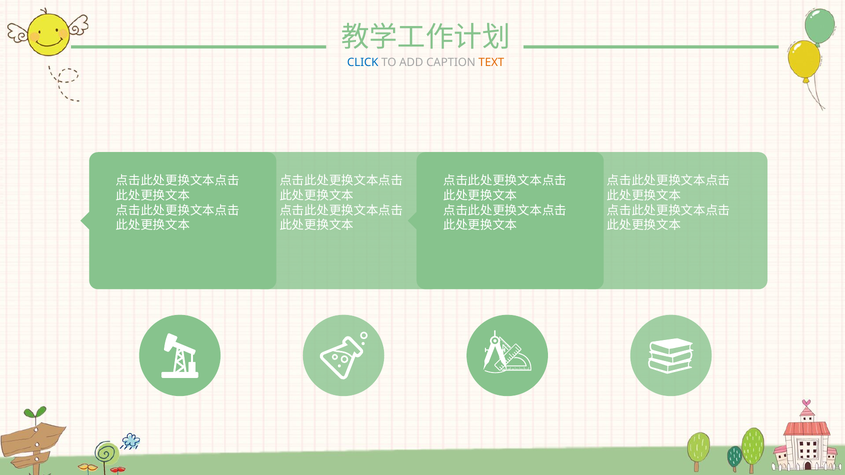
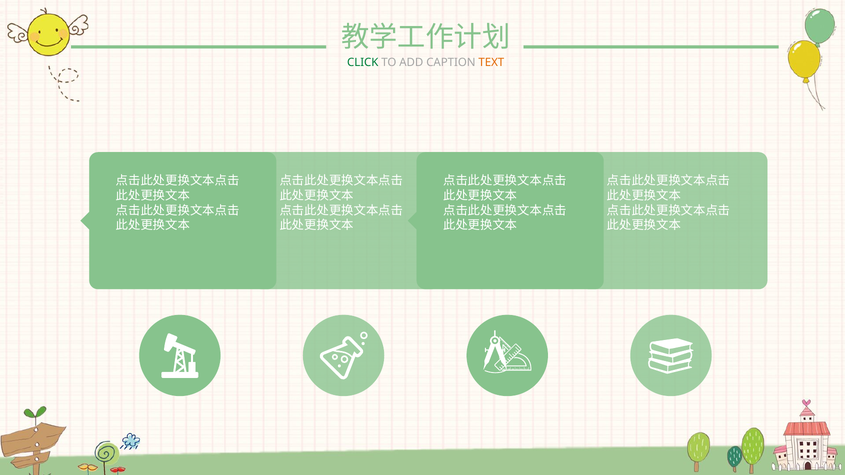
CLICK colour: blue -> green
